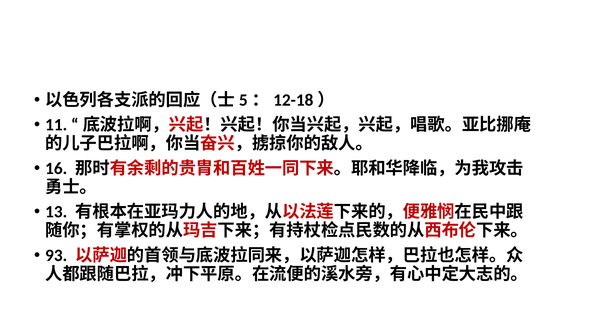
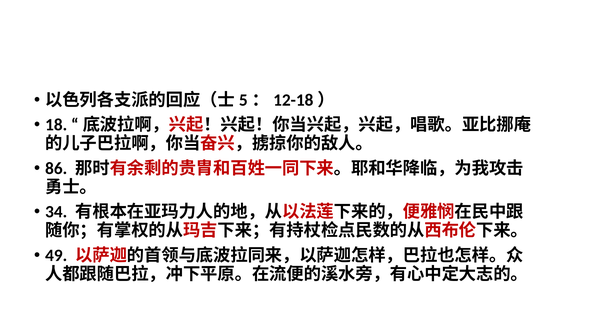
11: 11 -> 18
16: 16 -> 86
13: 13 -> 34
93: 93 -> 49
